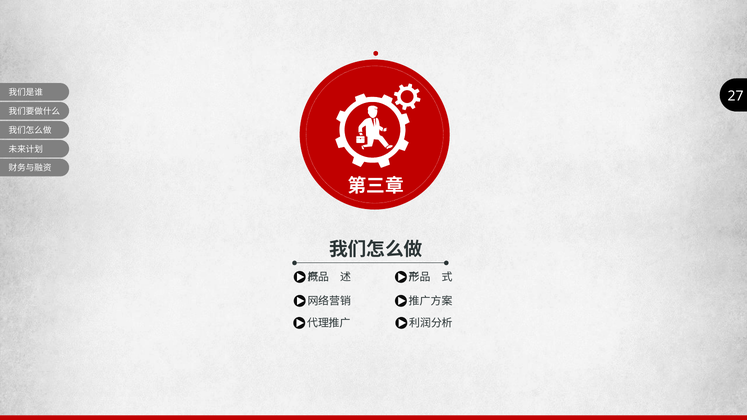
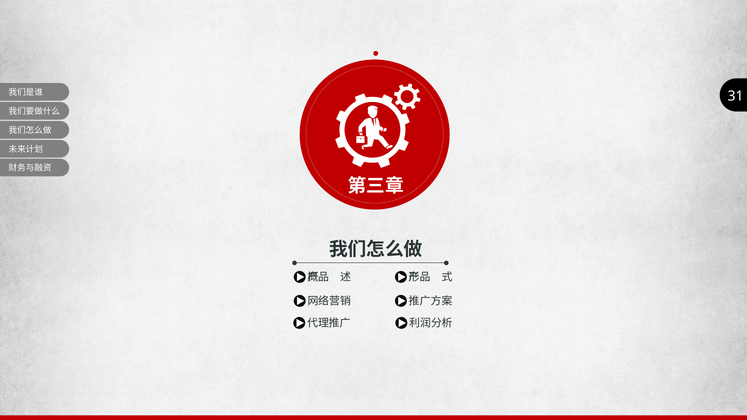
27: 27 -> 31
